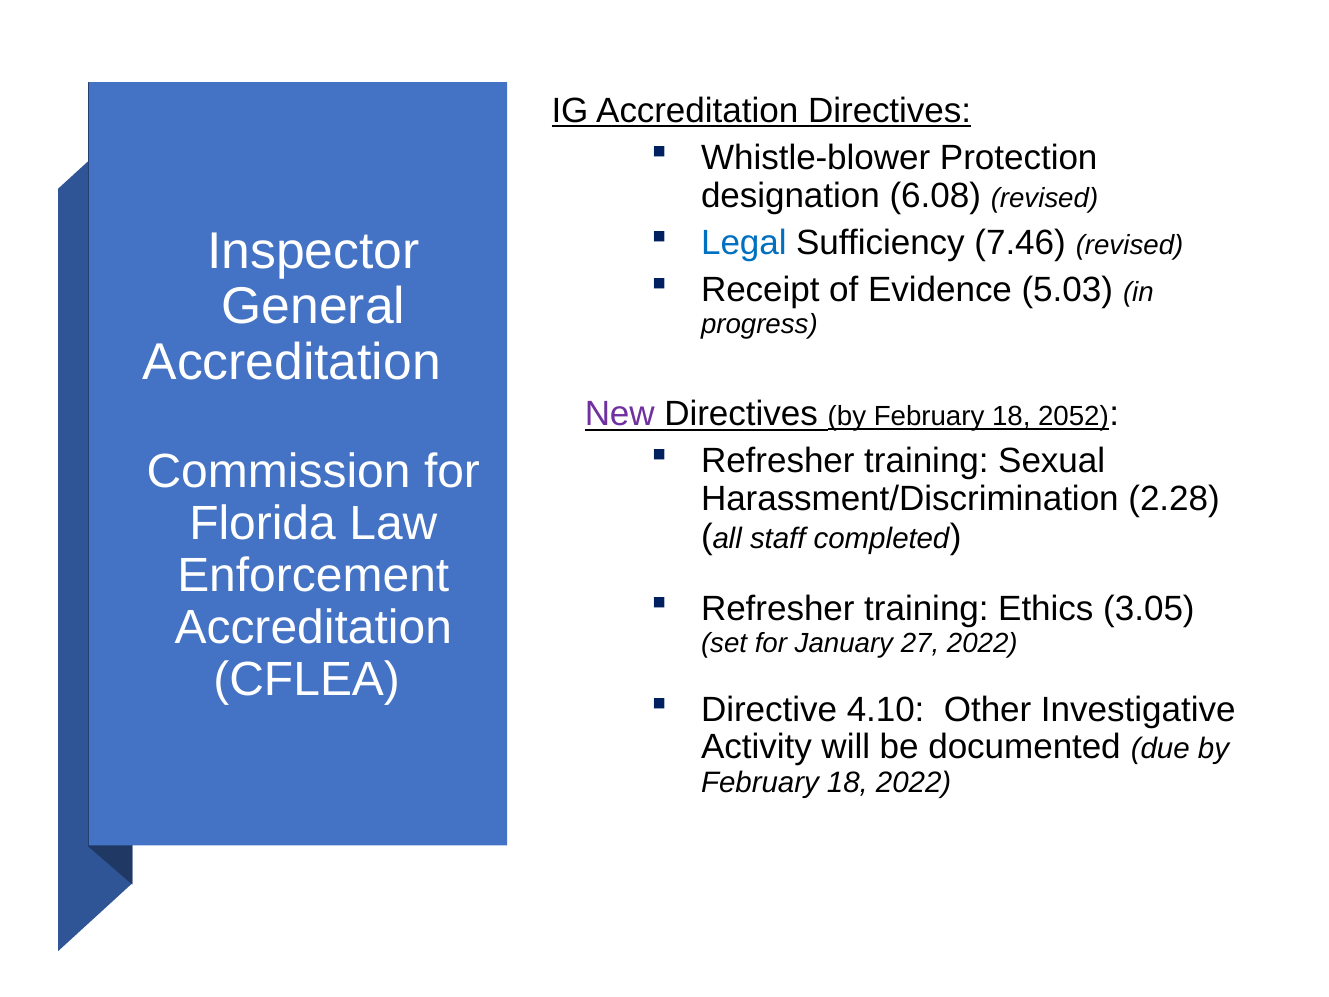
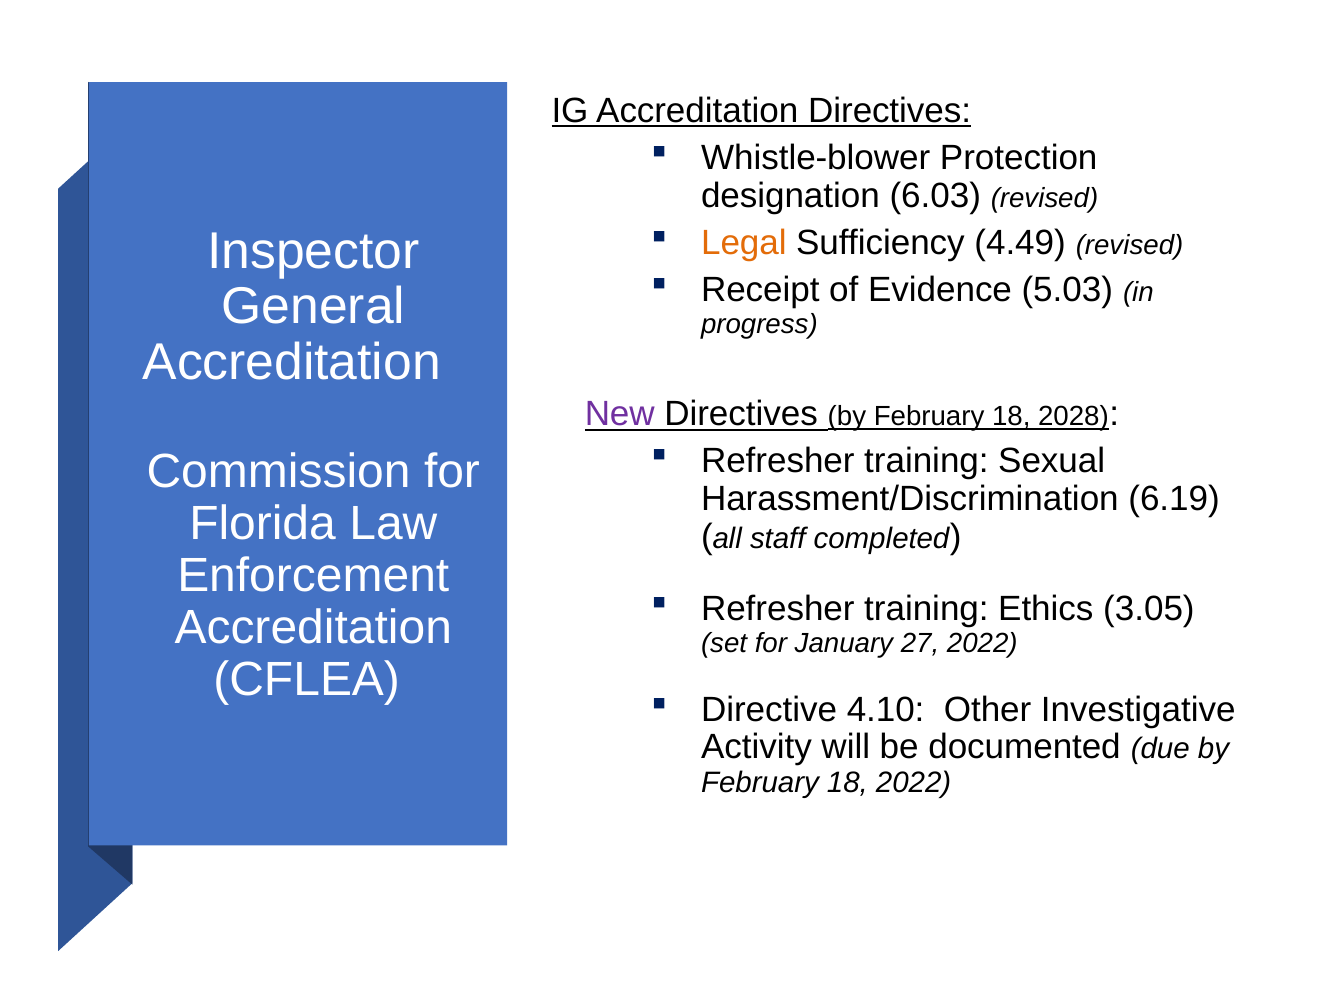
6.08: 6.08 -> 6.03
Legal colour: blue -> orange
7.46: 7.46 -> 4.49
2052: 2052 -> 2028
2.28: 2.28 -> 6.19
